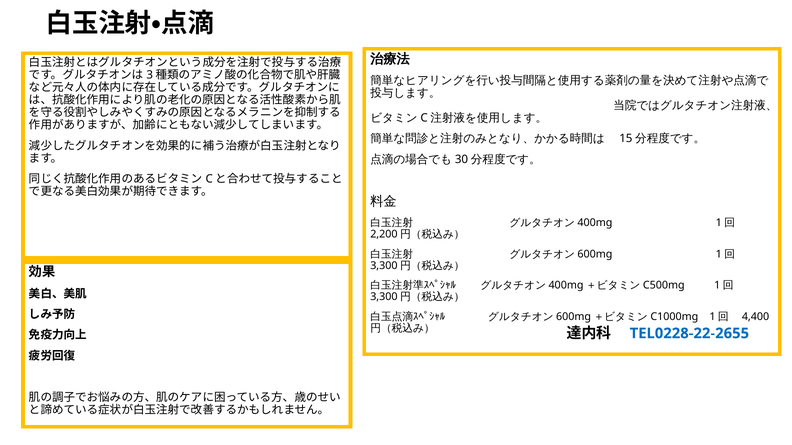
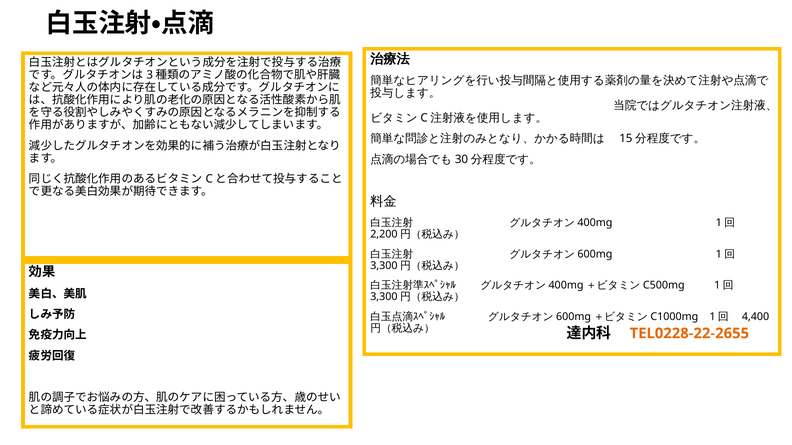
TEL0228-22-2655 colour: blue -> orange
